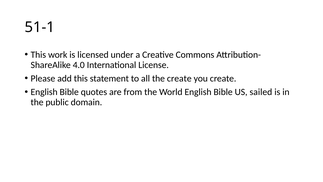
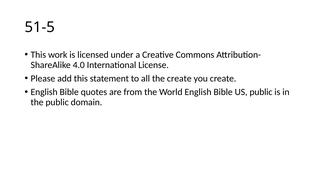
51-1: 51-1 -> 51-5
US sailed: sailed -> public
